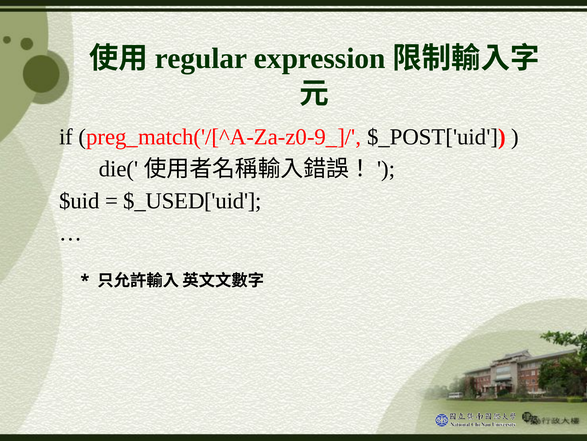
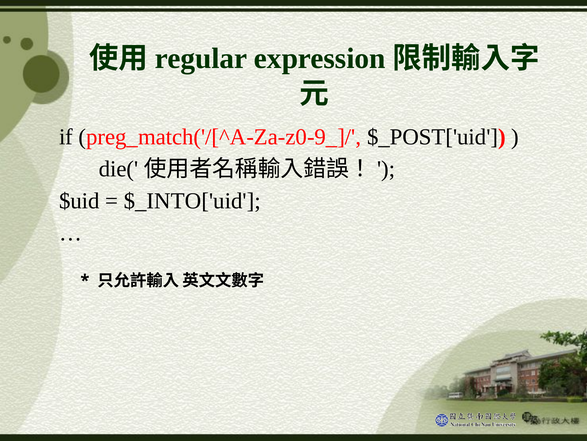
$_USED['uid: $_USED['uid -> $_INTO['uid
